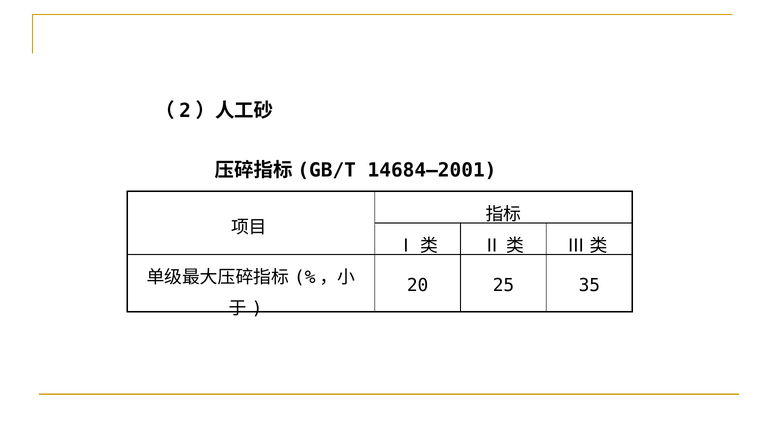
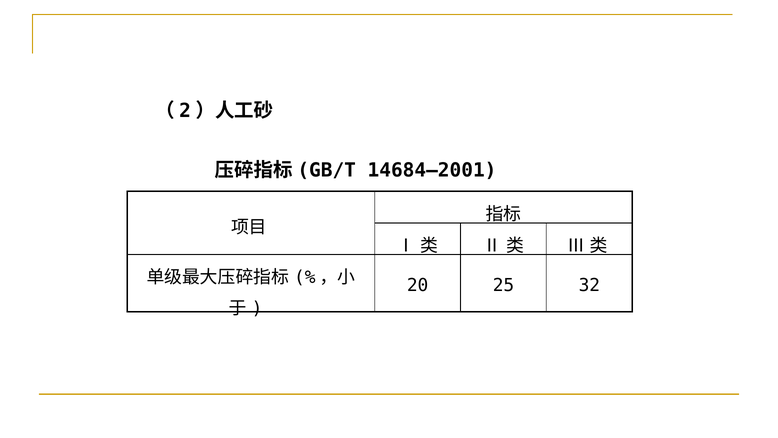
35: 35 -> 32
